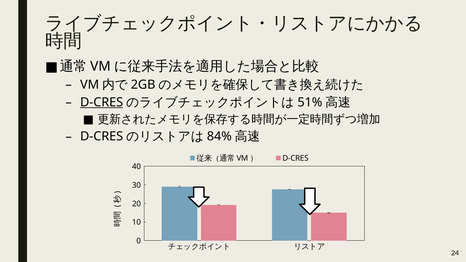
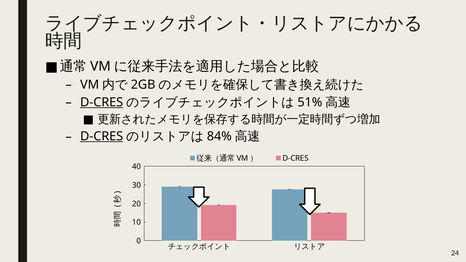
D-CRES at (102, 136) underline: none -> present
